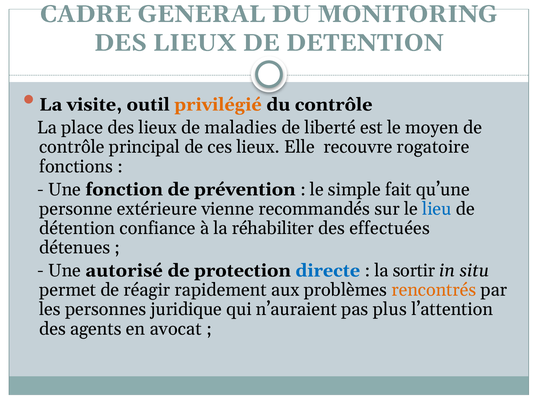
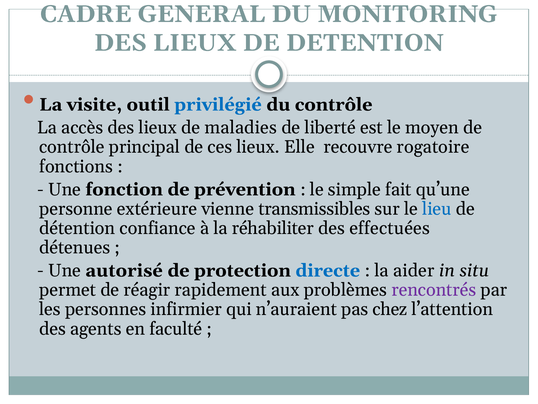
privilégié colour: orange -> blue
place: place -> accès
recommandés: recommandés -> transmissibles
sortir: sortir -> aider
rencontrés colour: orange -> purple
juridique: juridique -> infirmier
plus: plus -> chez
avocat: avocat -> faculté
